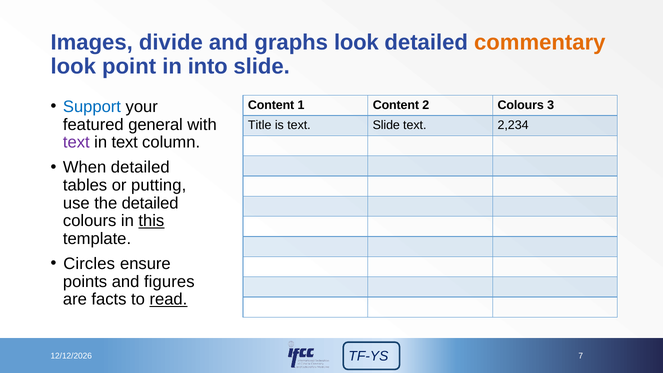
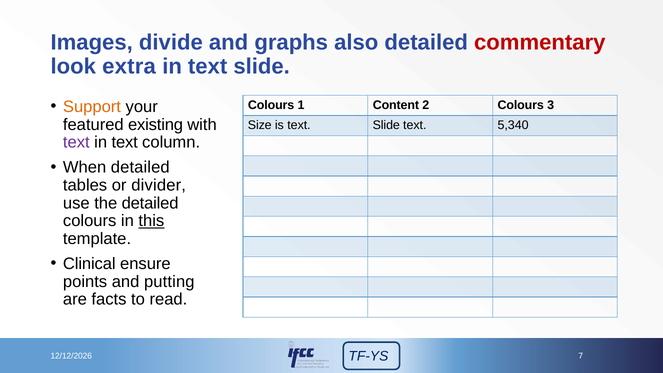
graphs look: look -> also
commentary colour: orange -> red
point: point -> extra
into at (208, 67): into -> text
Support colour: blue -> orange
Content at (271, 105): Content -> Colours
general: general -> existing
Title: Title -> Size
2,234: 2,234 -> 5,340
putting: putting -> divider
Circles: Circles -> Clinical
figures: figures -> putting
read underline: present -> none
